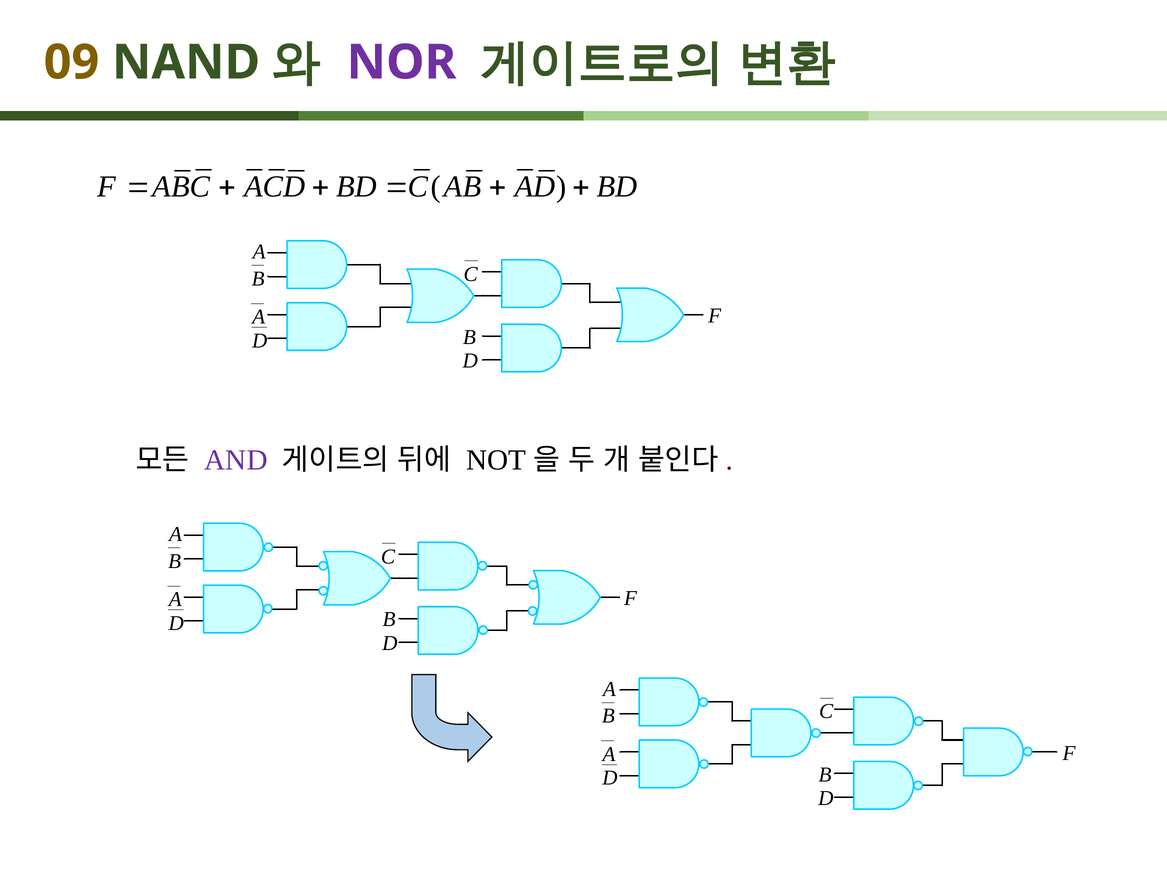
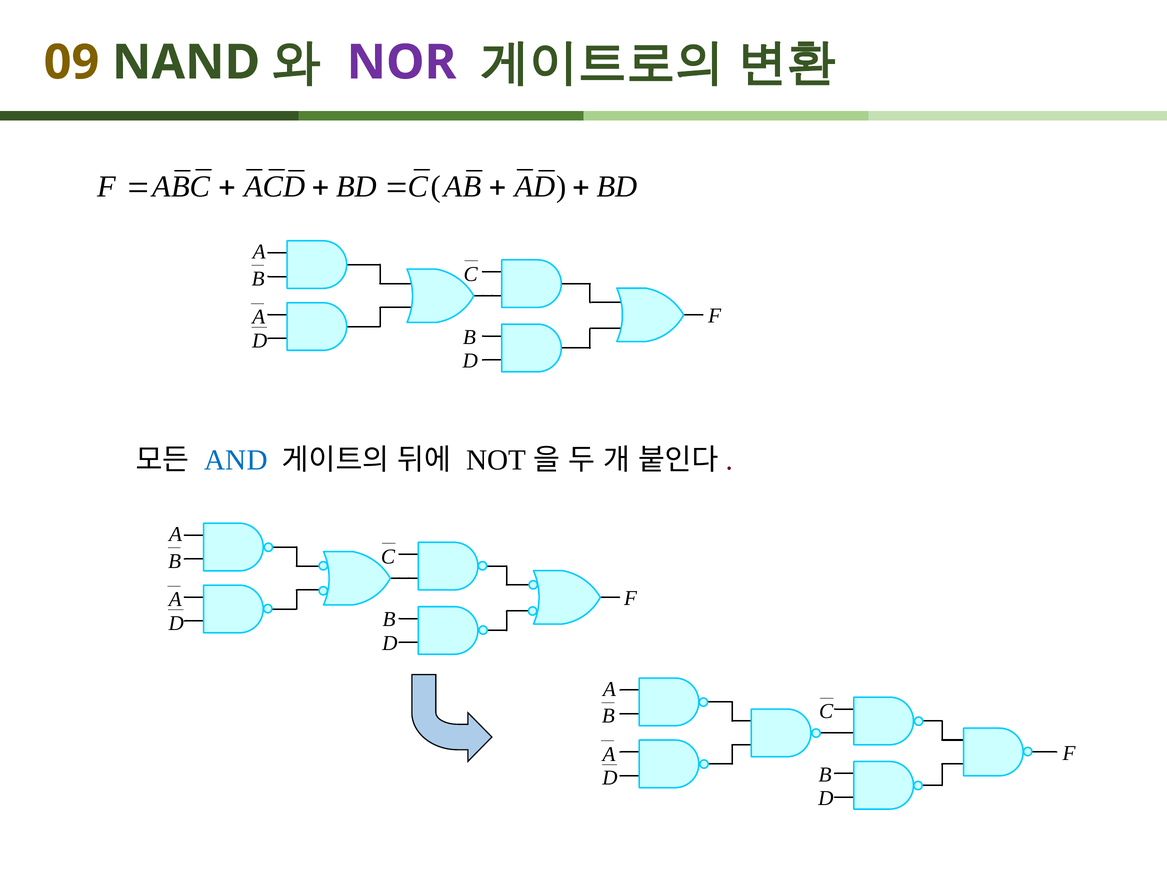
AND colour: purple -> blue
